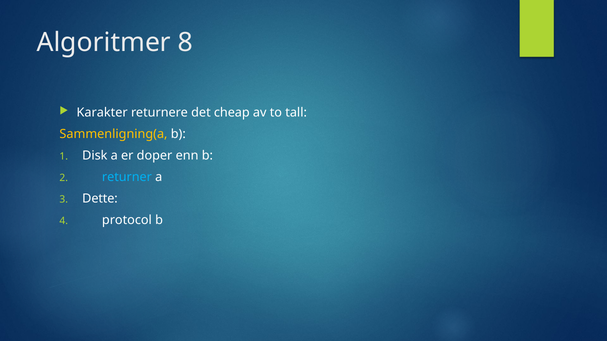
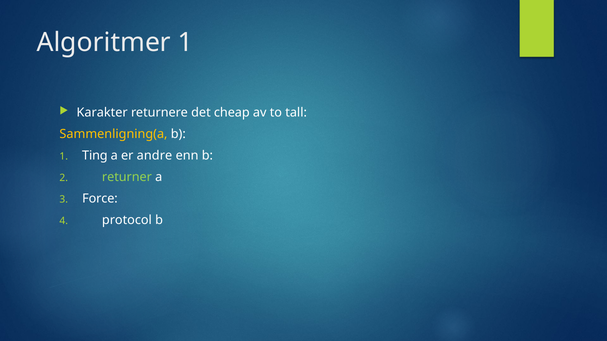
Algoritmer 8: 8 -> 1
Disk: Disk -> Ting
doper: doper -> andre
returner colour: light blue -> light green
Dette: Dette -> Force
